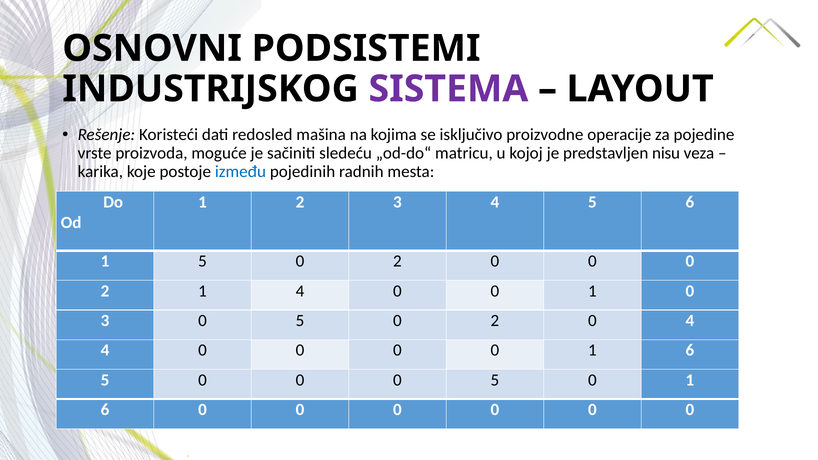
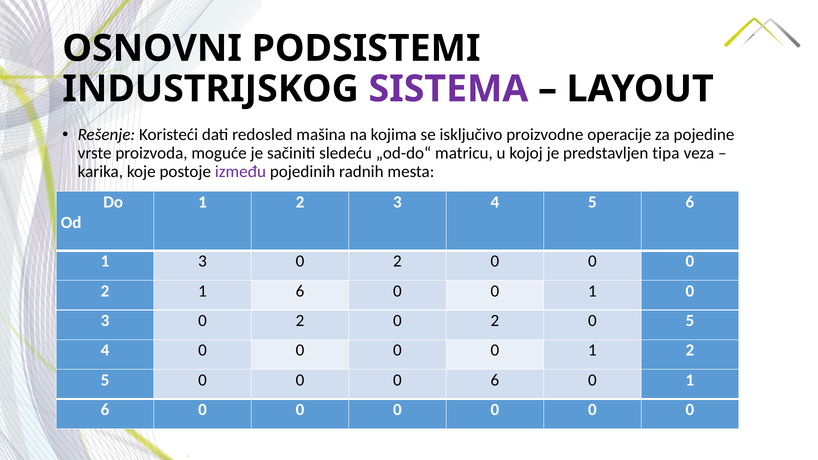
nisu: nisu -> tipa
između colour: blue -> purple
1 5: 5 -> 3
2 1 4: 4 -> 6
5 at (300, 321): 5 -> 2
0 4: 4 -> 5
0 0 1 6: 6 -> 2
0 0 5: 5 -> 6
